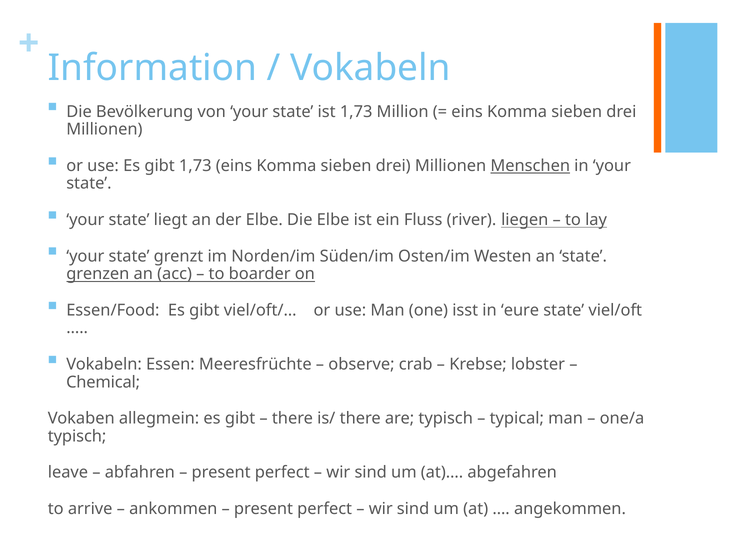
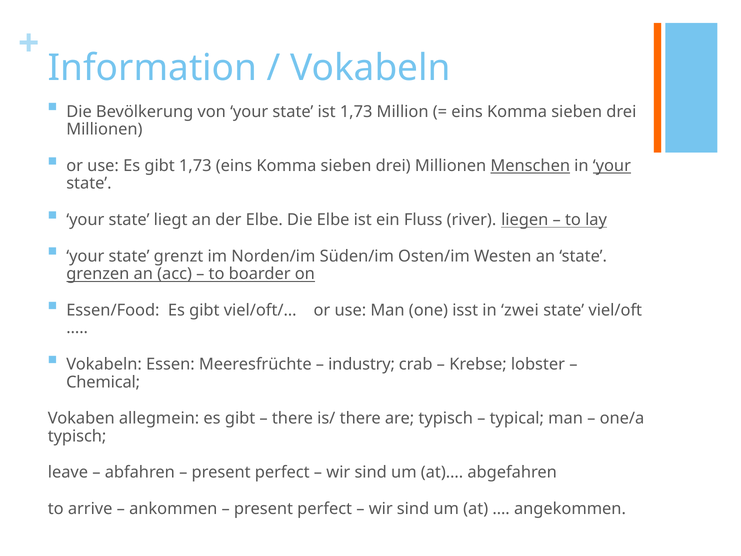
your at (612, 166) underline: none -> present
eure: eure -> zwei
observe: observe -> industry
